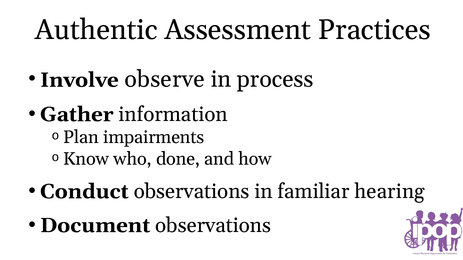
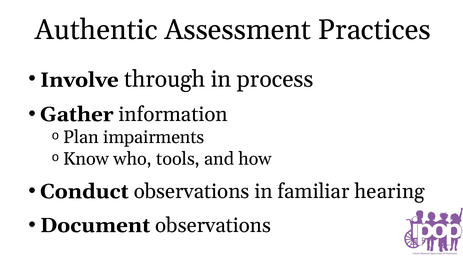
observe: observe -> through
done: done -> tools
